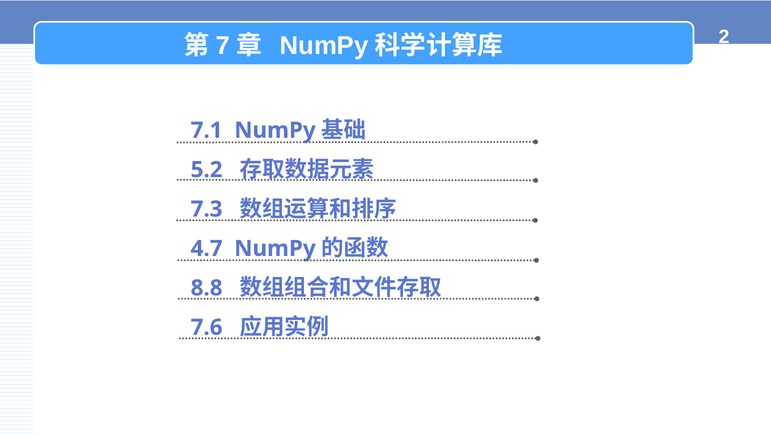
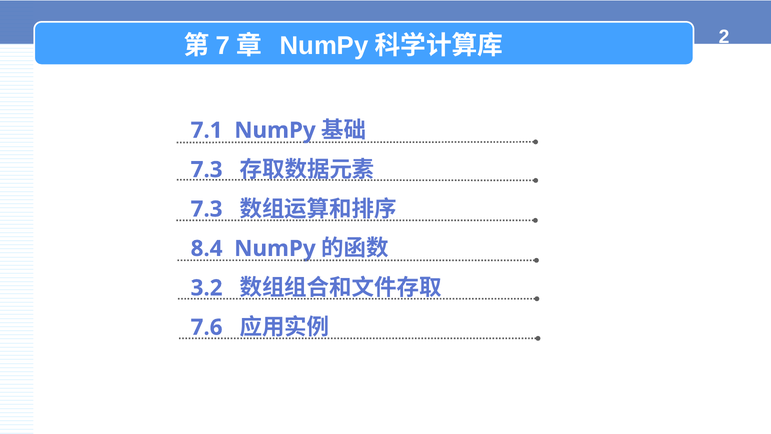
5.2 at (207, 170): 5.2 -> 7.3
4.7: 4.7 -> 8.4
8.8: 8.8 -> 3.2
